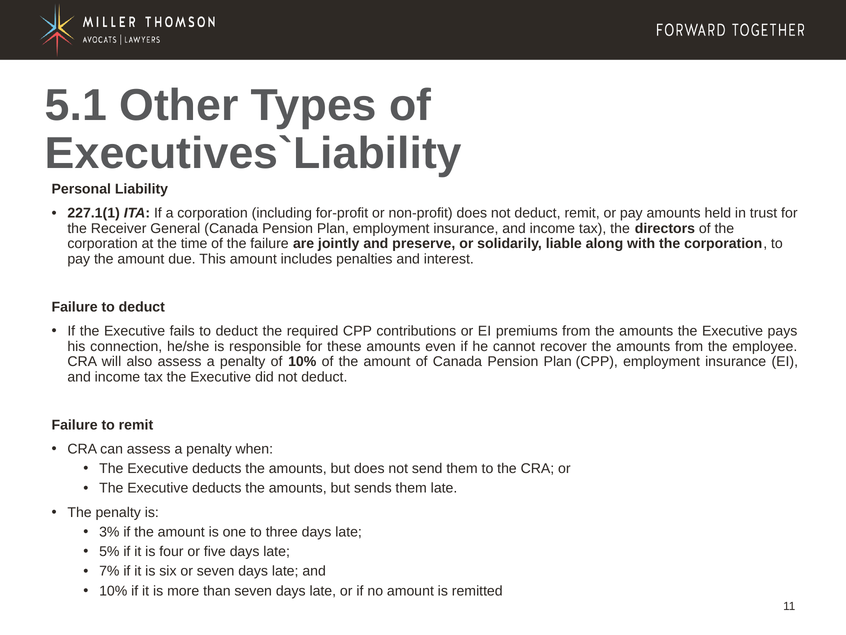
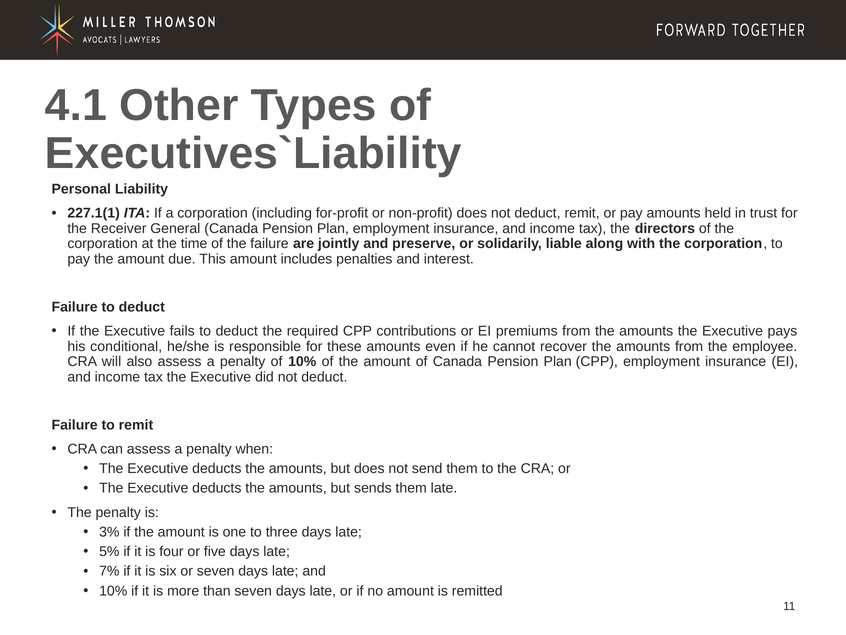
5.1: 5.1 -> 4.1
connection: connection -> conditional
